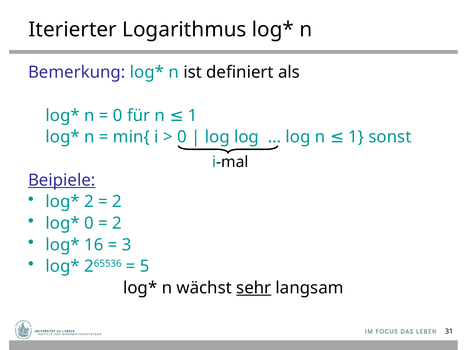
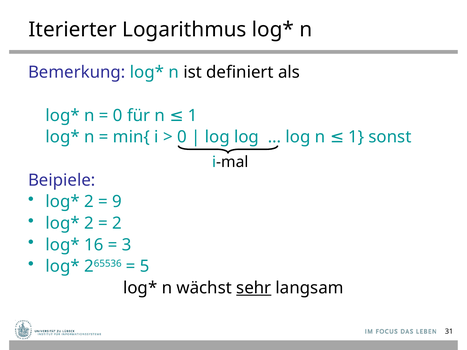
Beipiele underline: present -> none
2 at (117, 202): 2 -> 9
0 at (89, 223): 0 -> 2
